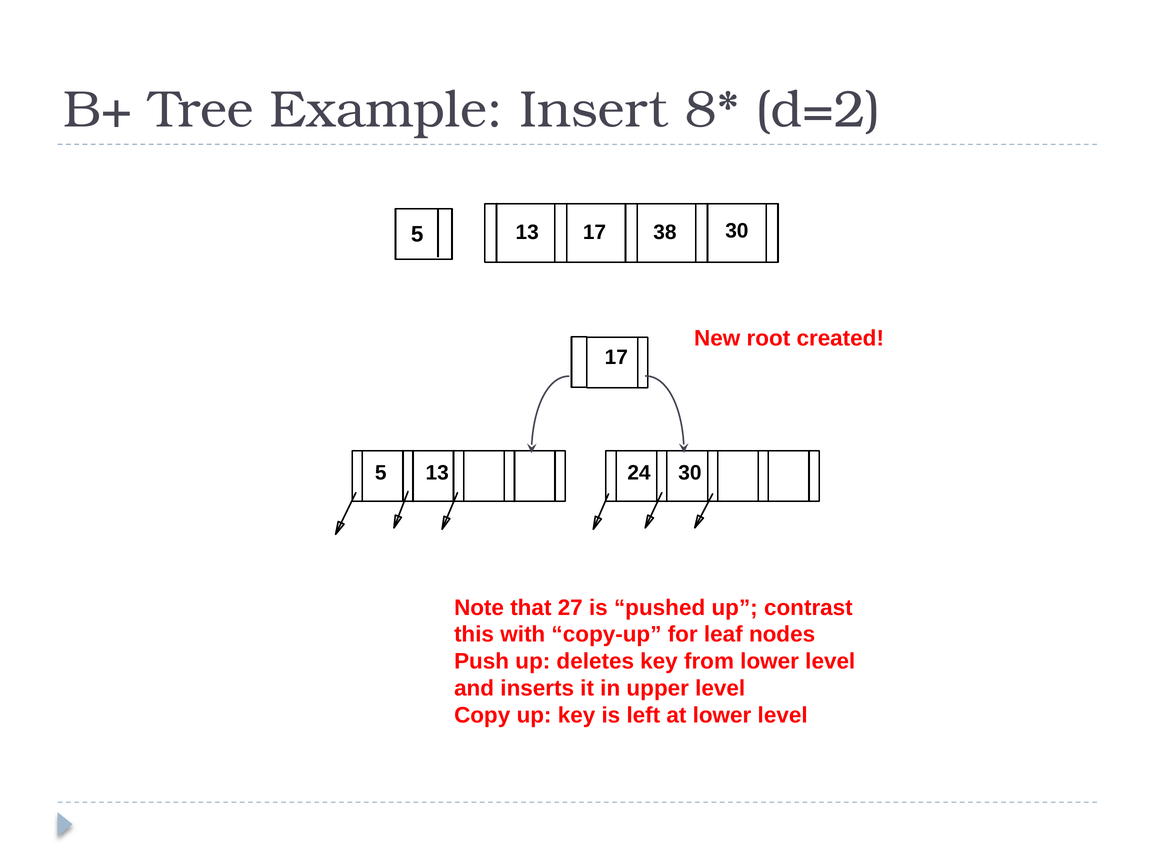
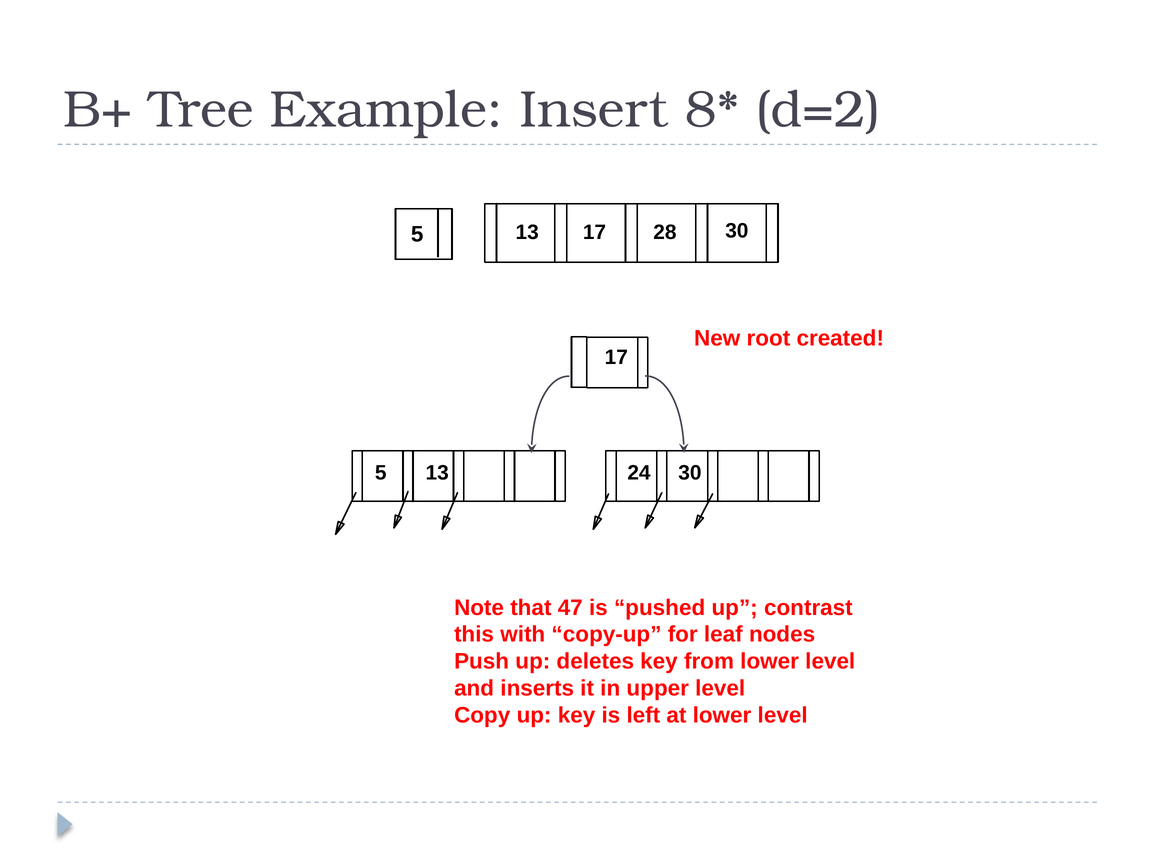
38: 38 -> 28
27: 27 -> 47
